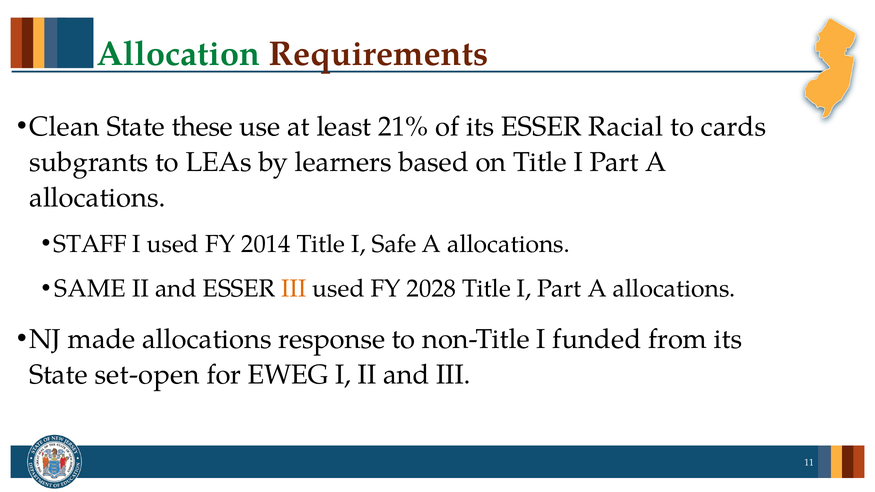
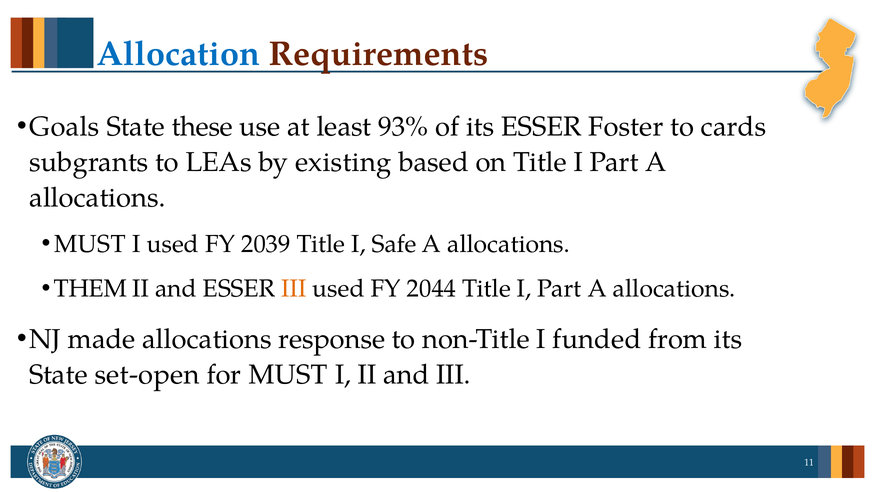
Allocation colour: green -> blue
Clean: Clean -> Goals
21%: 21% -> 93%
Racial: Racial -> Foster
learners: learners -> existing
STAFF at (90, 244): STAFF -> MUST
2014: 2014 -> 2039
SAME: SAME -> THEM
2028: 2028 -> 2044
for EWEG: EWEG -> MUST
